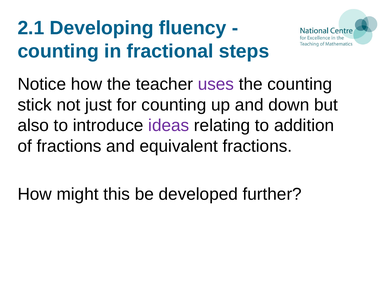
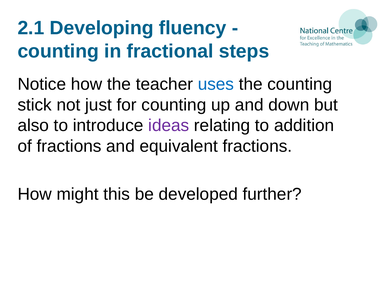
uses colour: purple -> blue
